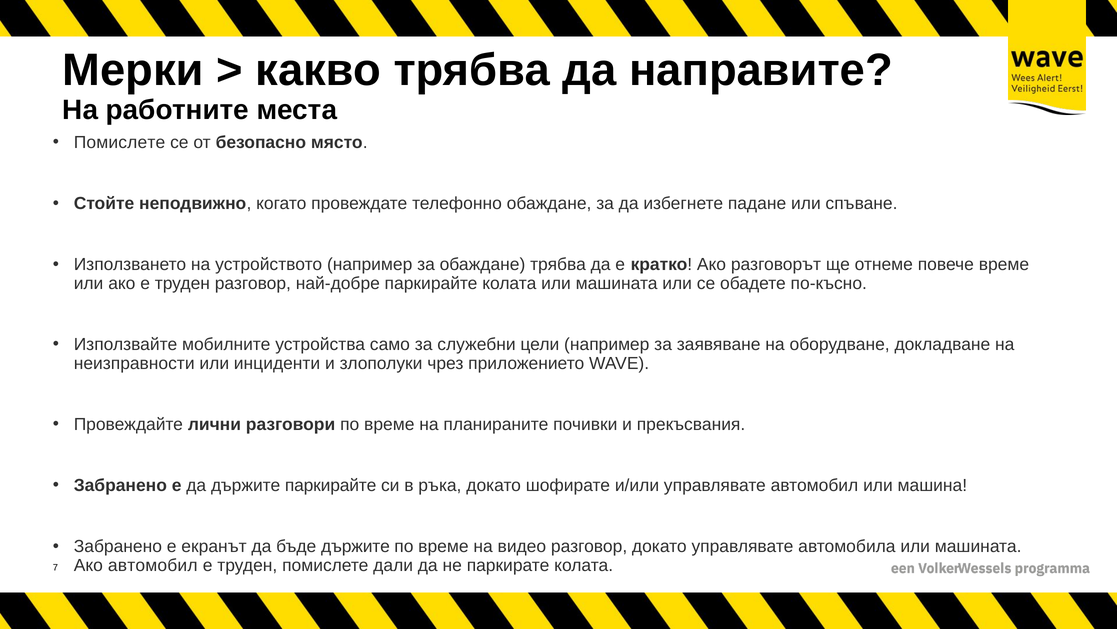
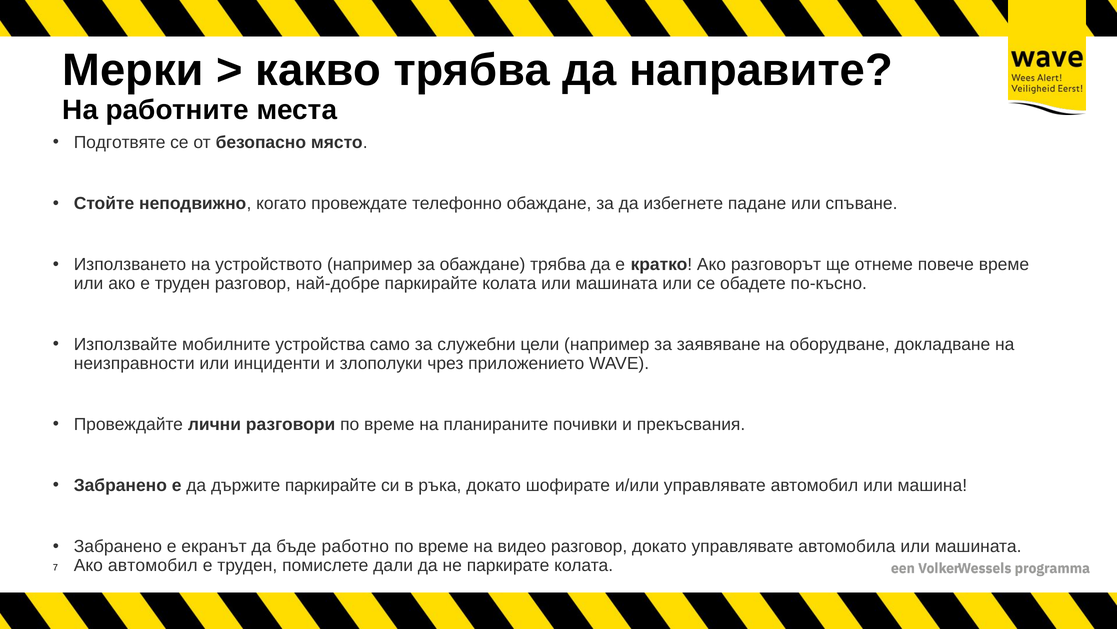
Помислете at (120, 142): Помислете -> Подготвяте
бъде държите: държите -> работно
